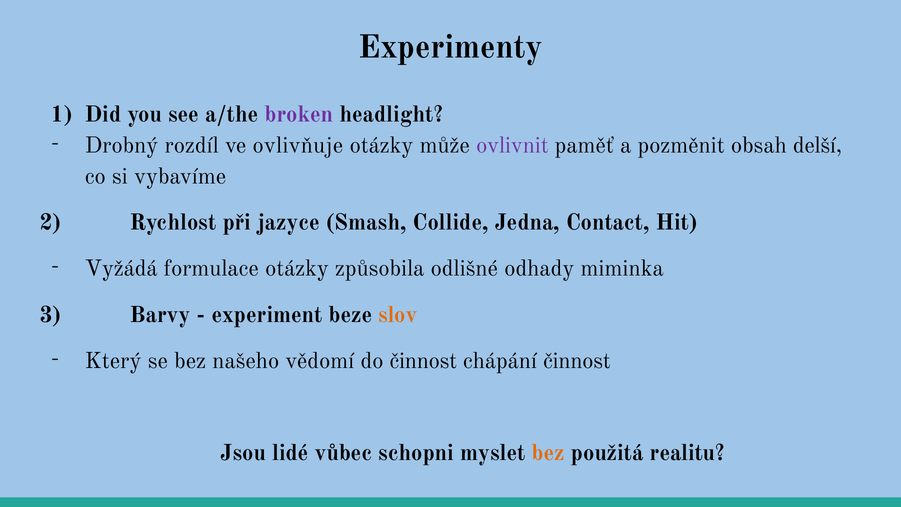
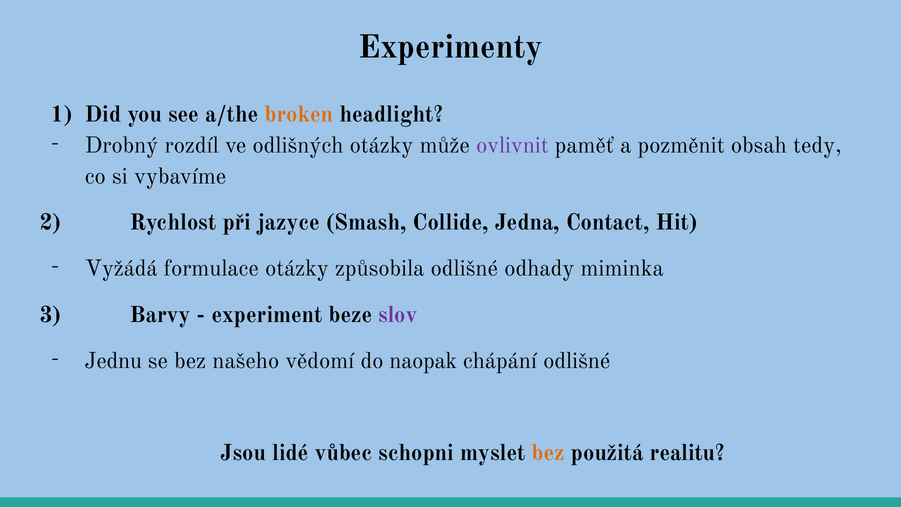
broken colour: purple -> orange
ovlivňuje: ovlivňuje -> odlišných
delší: delší -> tedy
slov colour: orange -> purple
Který: Který -> Jednu
do činnost: činnost -> naopak
chápání činnost: činnost -> odlišné
